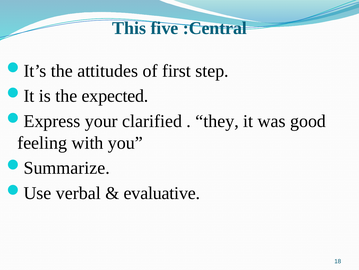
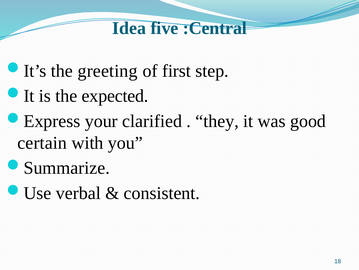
This: This -> Idea
attitudes: attitudes -> greeting
feeling: feeling -> certain
evaluative: evaluative -> consistent
